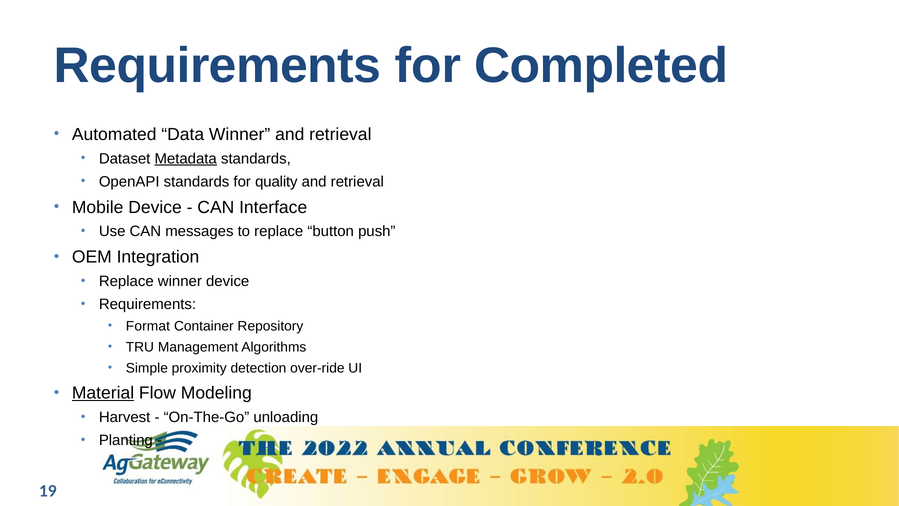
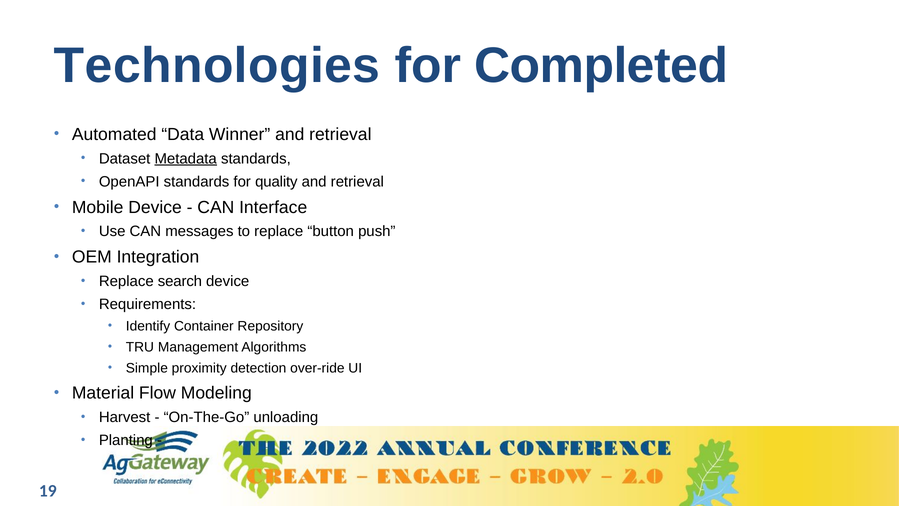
Requirements at (218, 66): Requirements -> Technologies
Replace winner: winner -> search
Format: Format -> Identify
Material underline: present -> none
